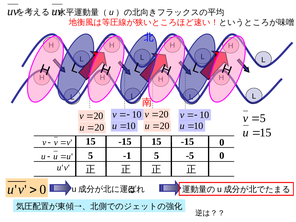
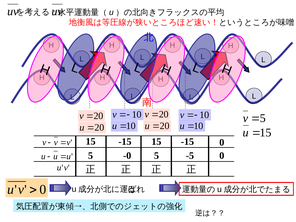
-1: -1 -> -0
